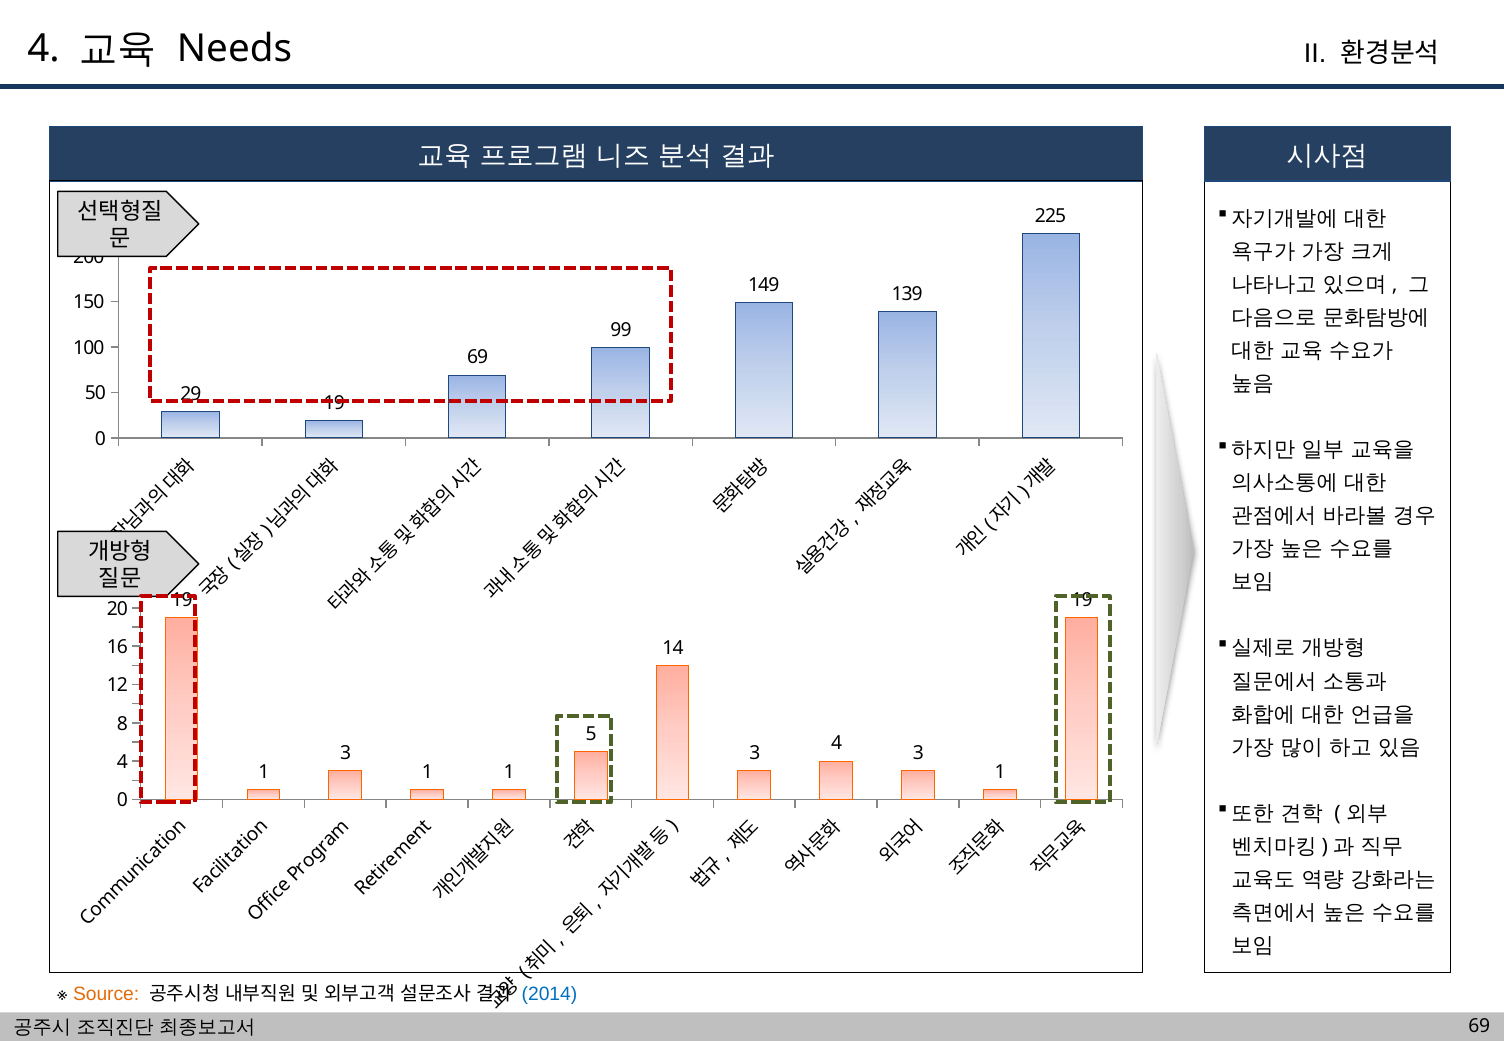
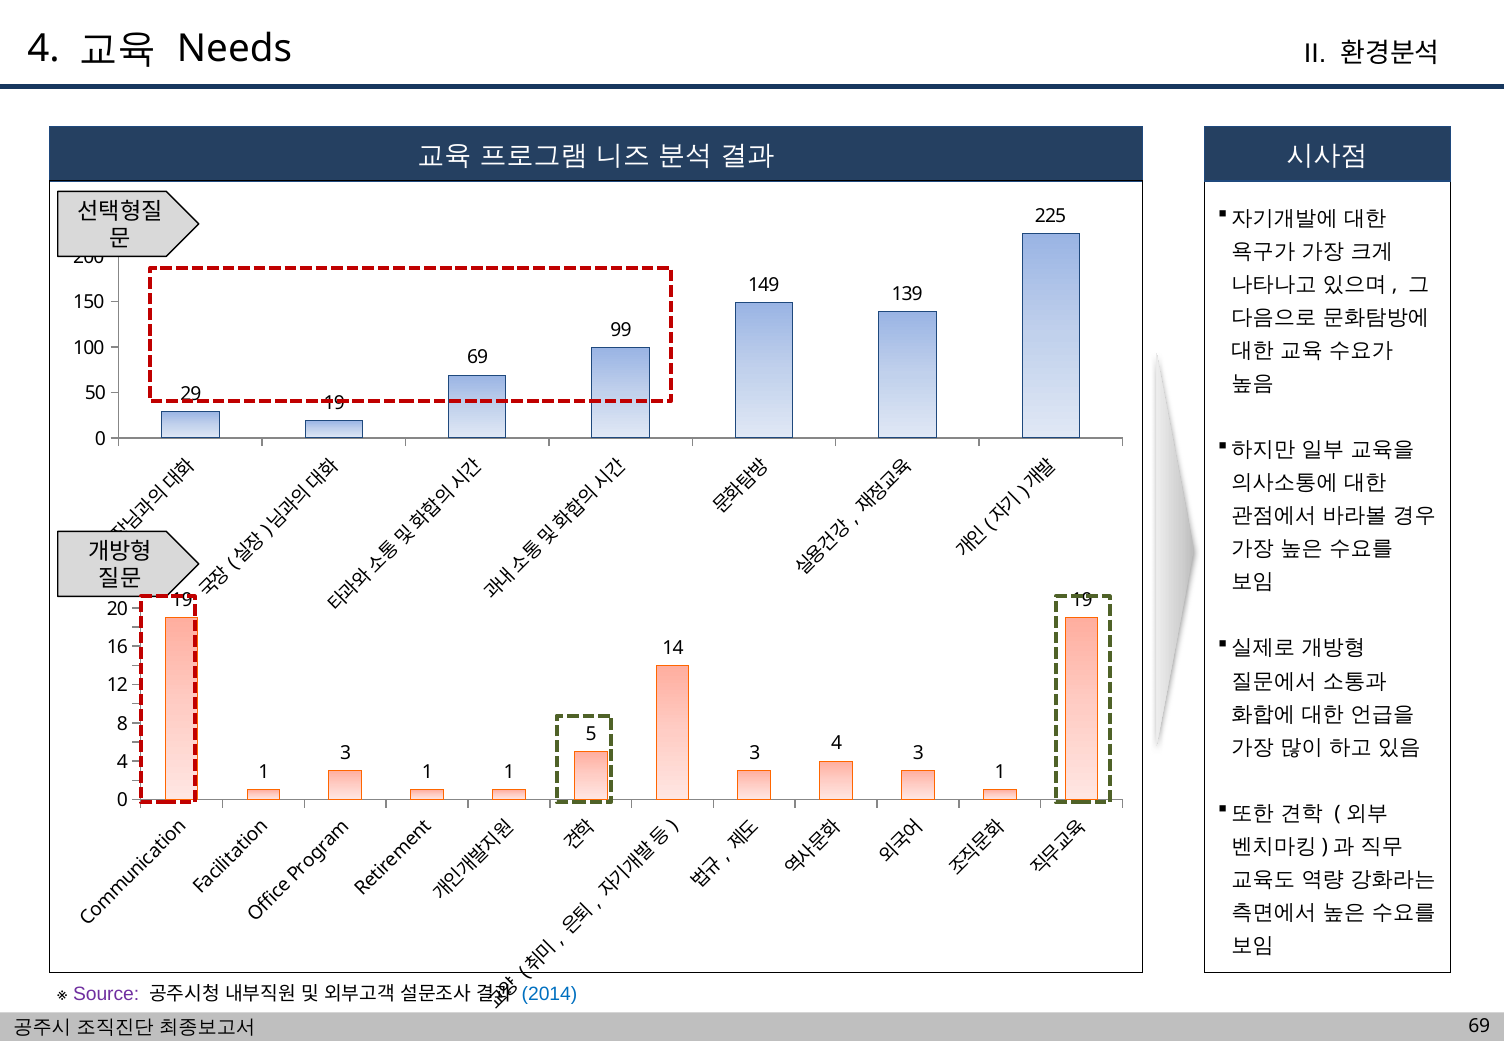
Source colour: orange -> purple
